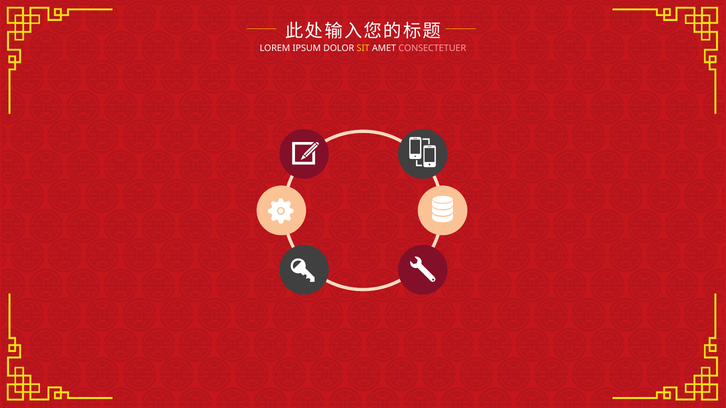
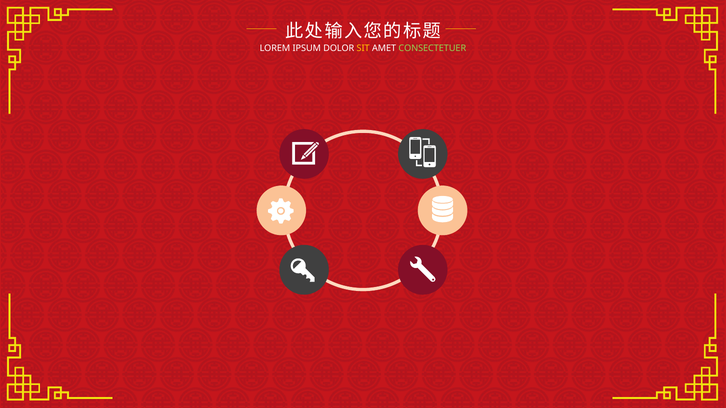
CONSECTETUER colour: pink -> light green
